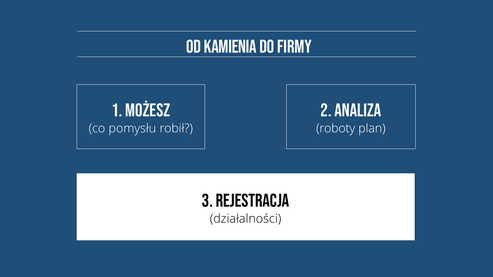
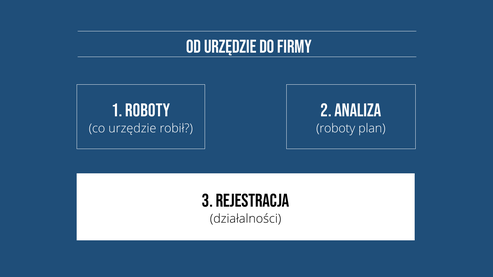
od kamienia: kamienia -> urzędzie
1 możesz: możesz -> roboty
co pomysłu: pomysłu -> urzędzie
